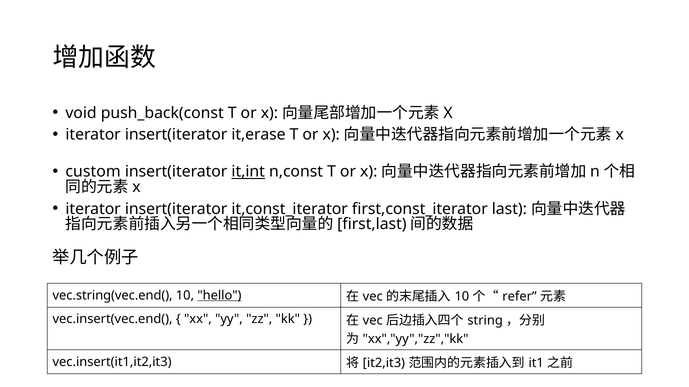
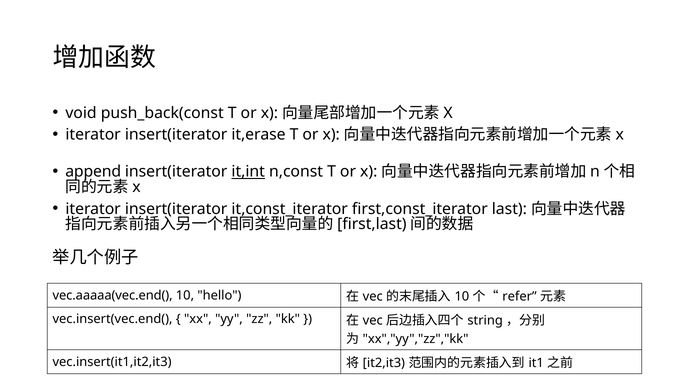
custom: custom -> append
vec.string(vec.end(: vec.string(vec.end( -> vec.aaaaa(vec.end(
hello underline: present -> none
